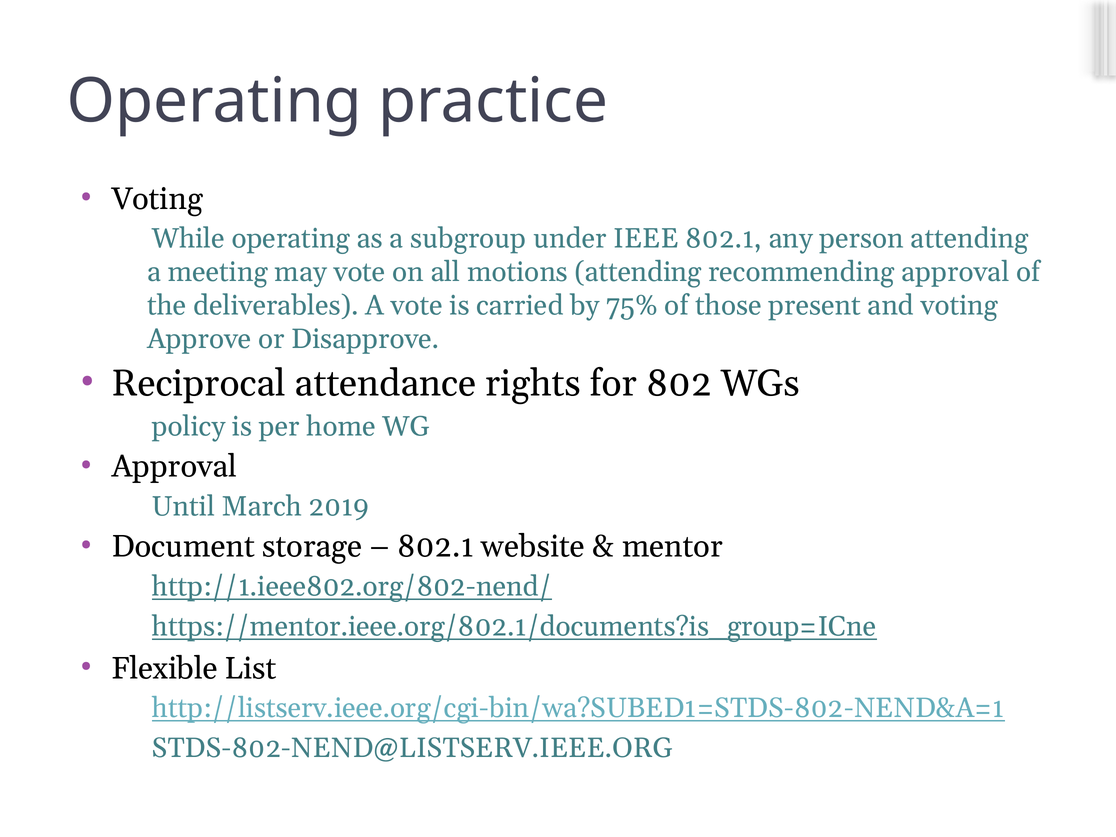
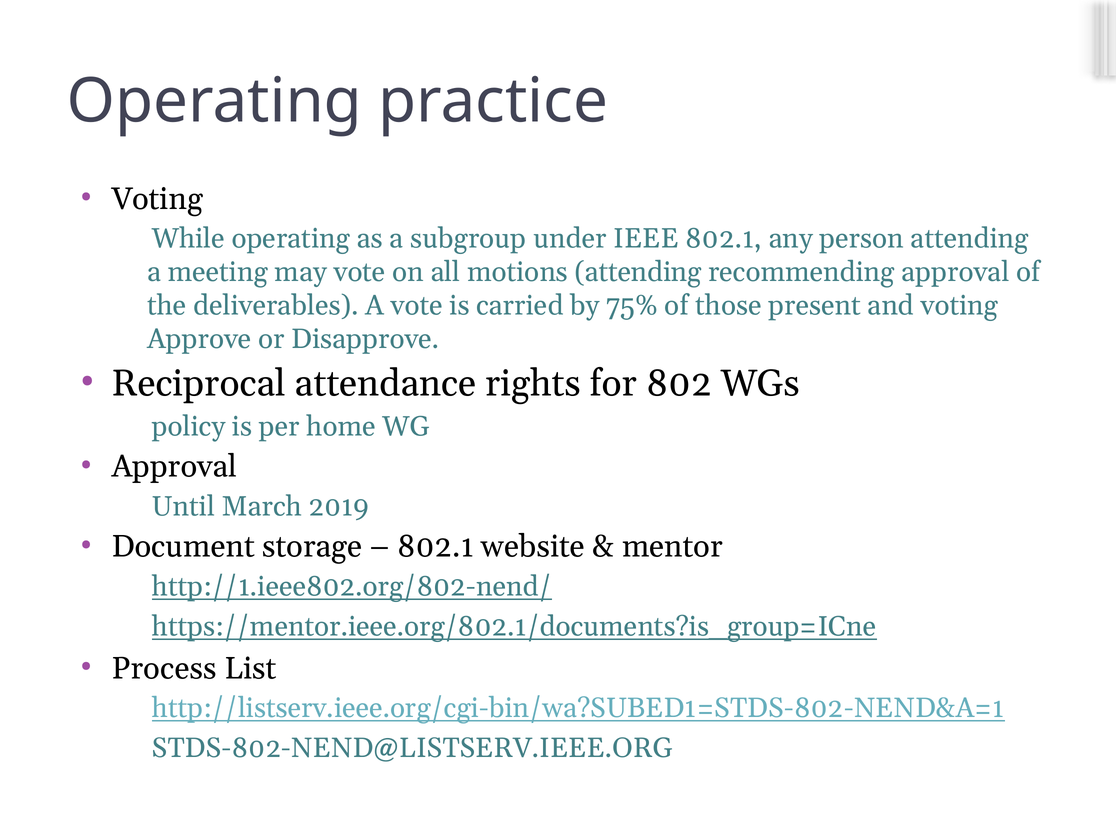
Flexible: Flexible -> Process
